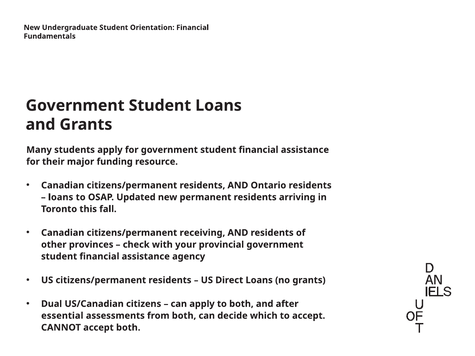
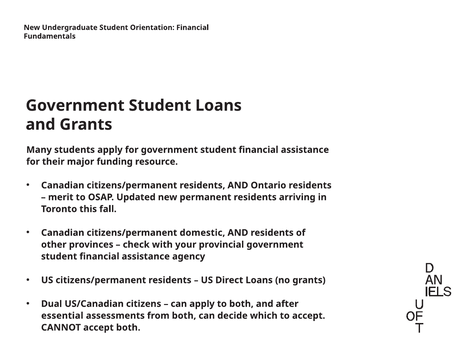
loans at (61, 197): loans -> merit
receiving: receiving -> domestic
